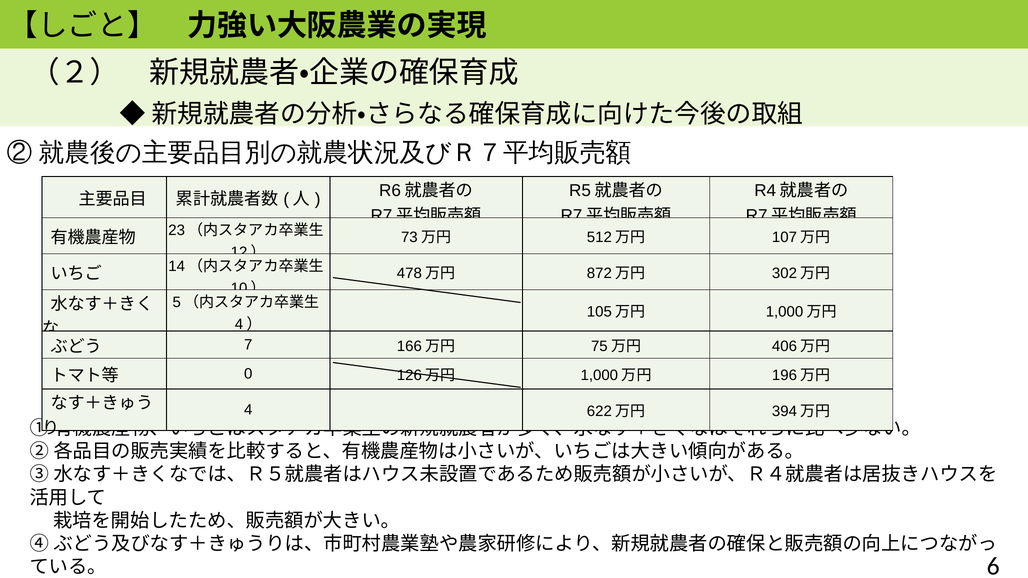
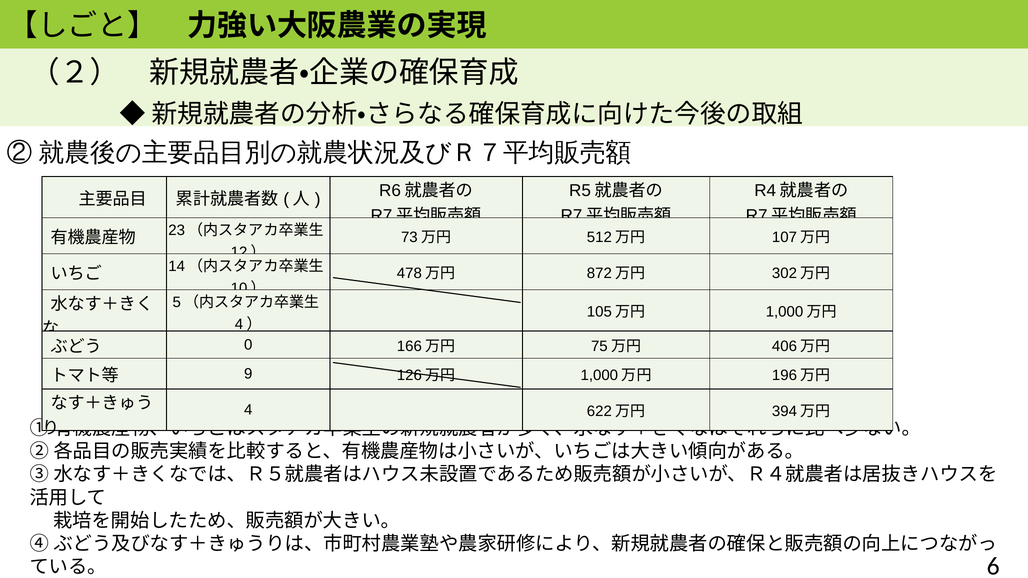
7: 7 -> 0
0: 0 -> 9
